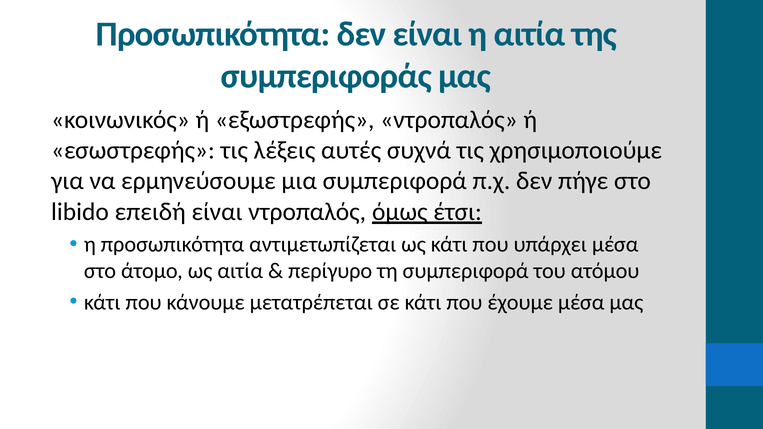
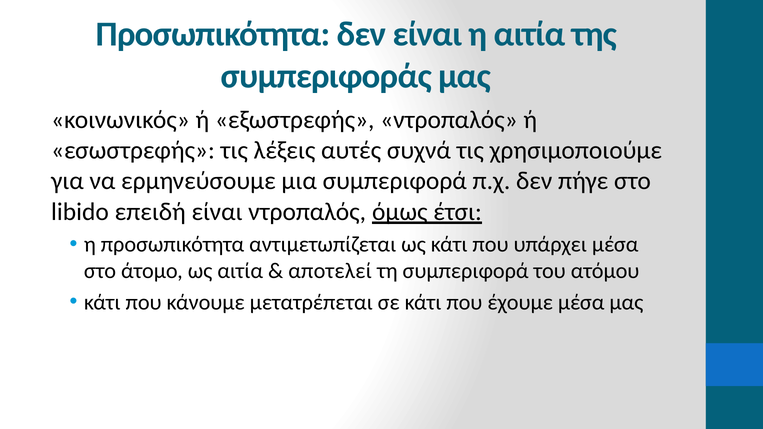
περίγυρο: περίγυρο -> αποτελεί
